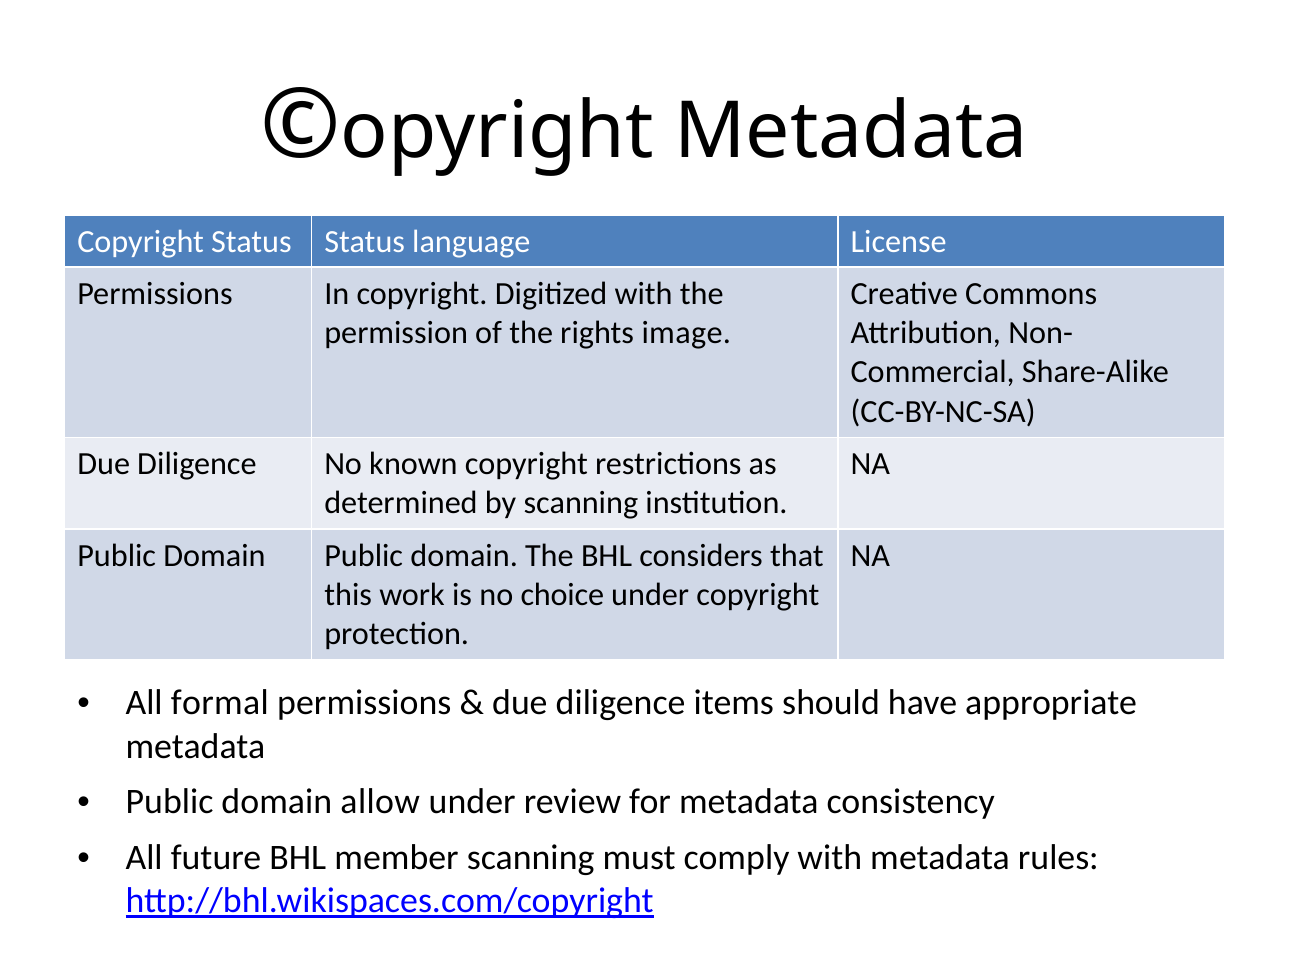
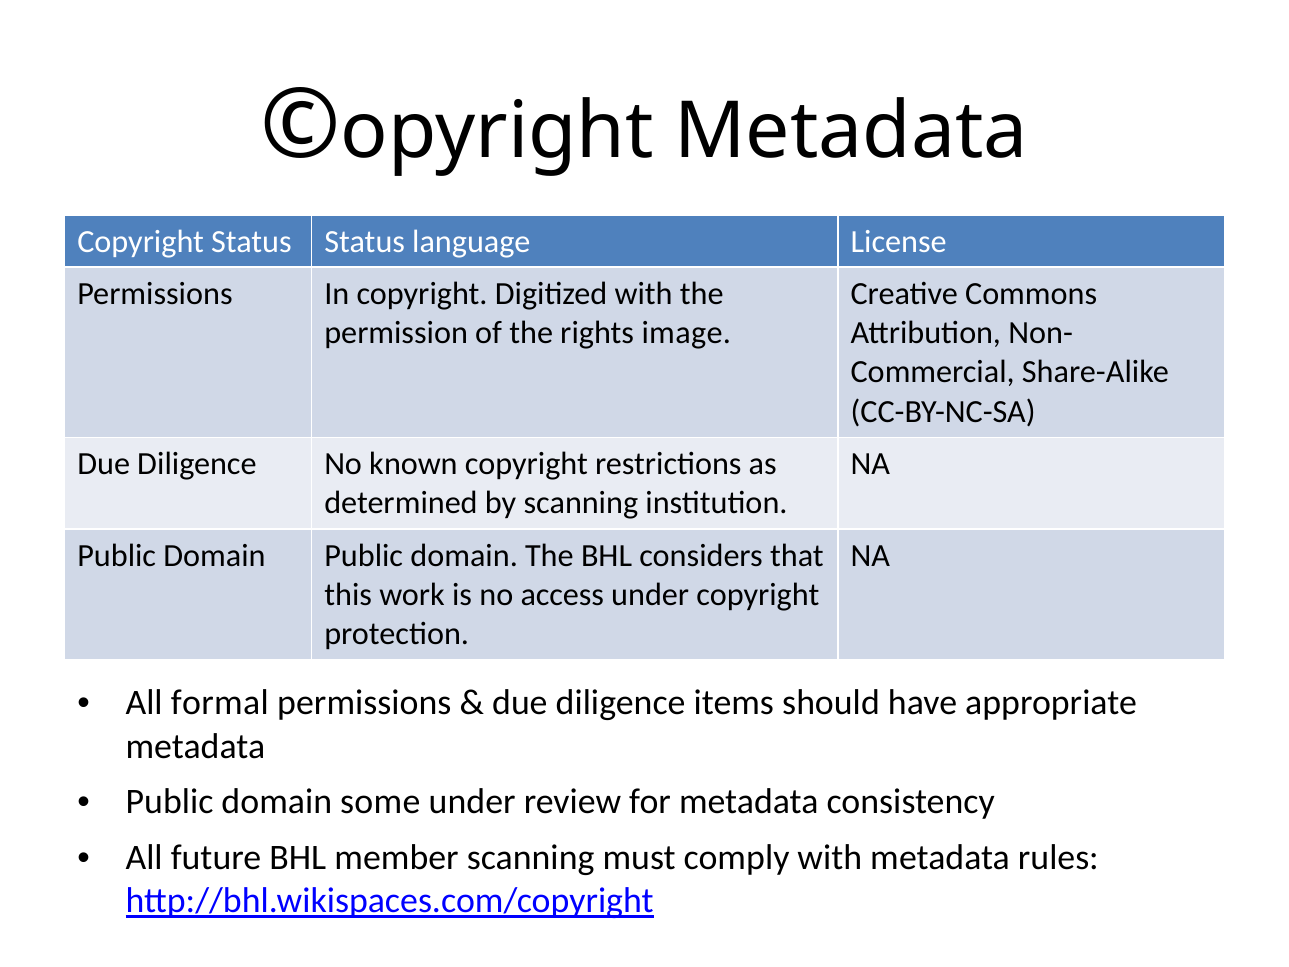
choice: choice -> access
allow: allow -> some
